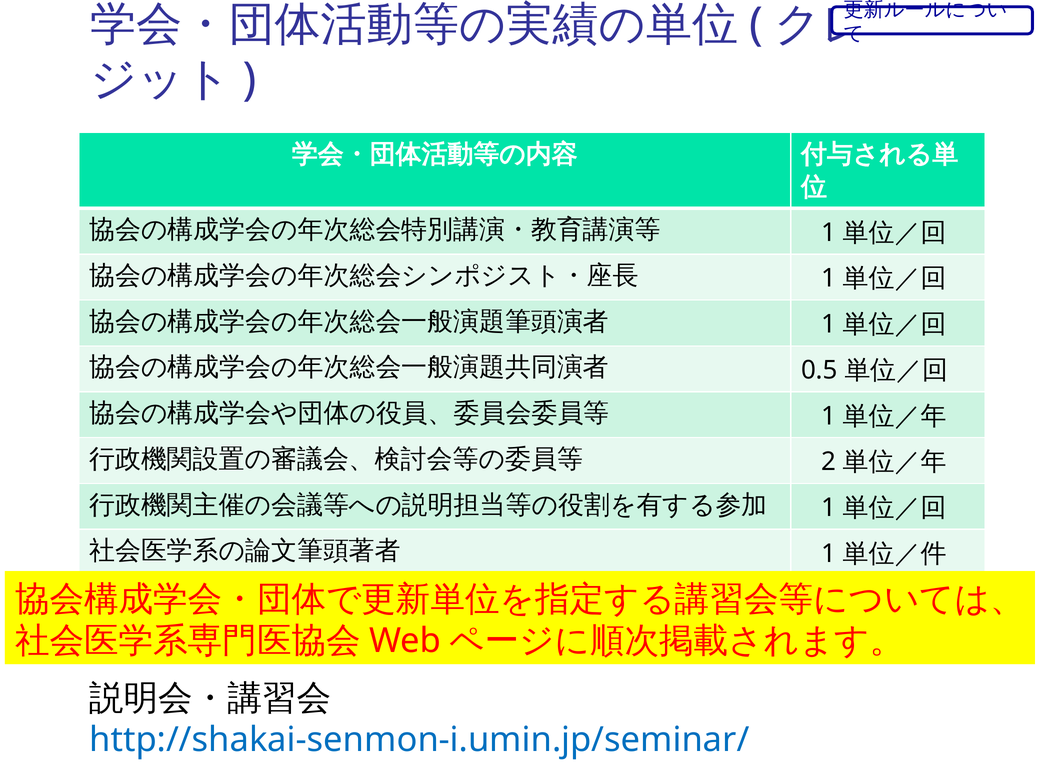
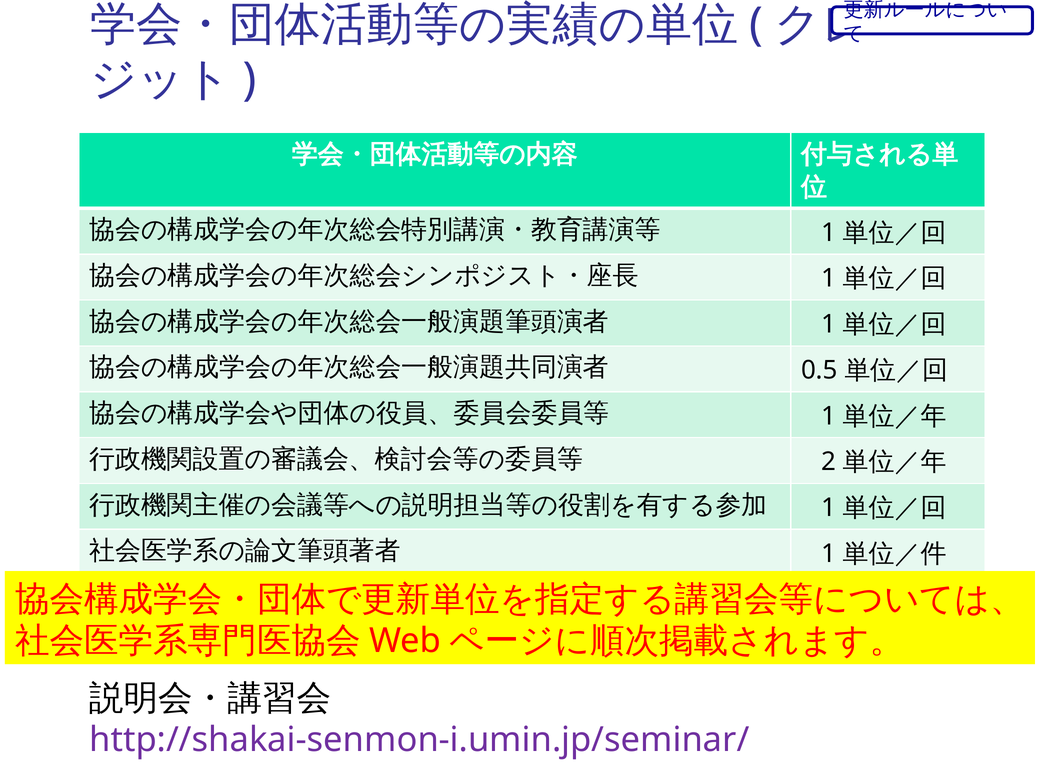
http://shakai-senmon-i.umin.jp/seminar/ colour: blue -> purple
